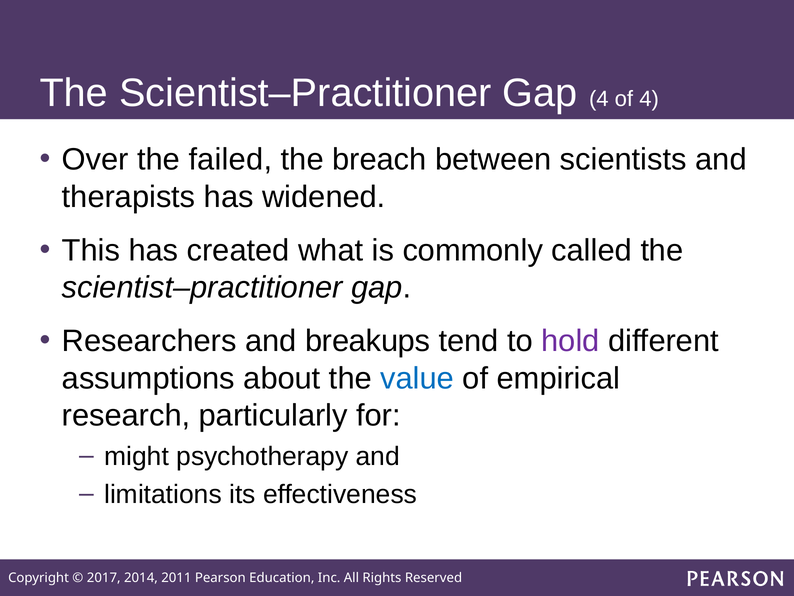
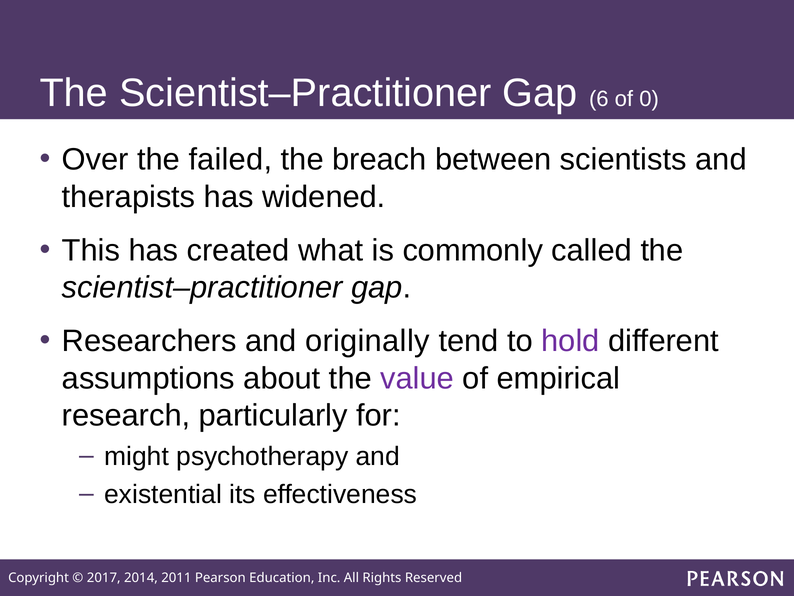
Gap 4: 4 -> 6
of 4: 4 -> 0
breakups: breakups -> originally
value colour: blue -> purple
limitations: limitations -> existential
